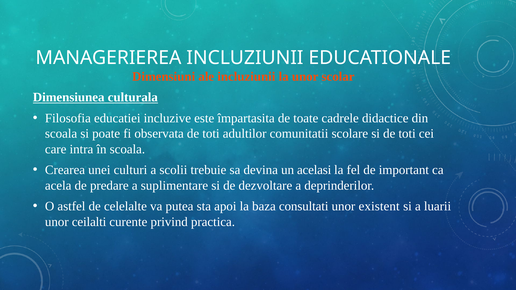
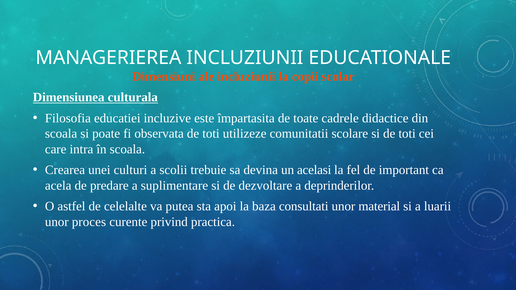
la unor: unor -> copii
adultilor: adultilor -> utilizeze
existent: existent -> material
ceilalti: ceilalti -> proces
